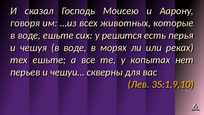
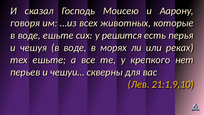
копытах: копытах -> крепкого
35:1,9,10: 35:1,9,10 -> 21:1,9,10
